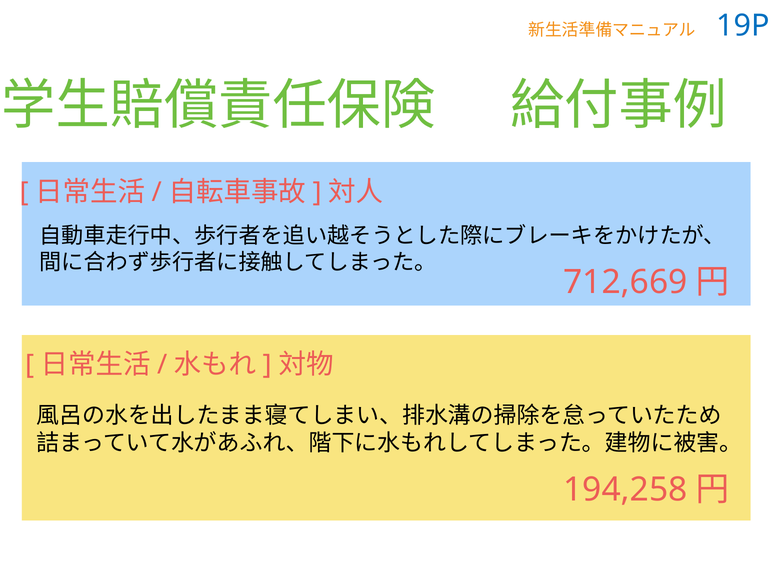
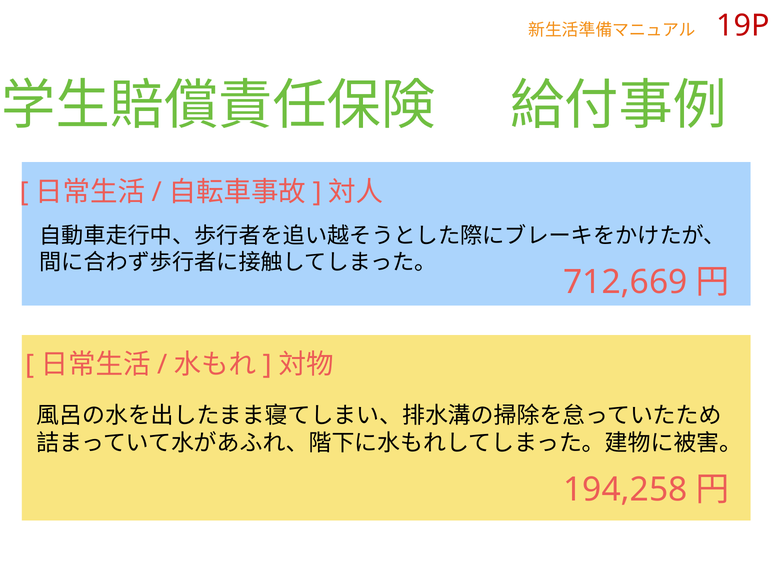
19P colour: blue -> red
